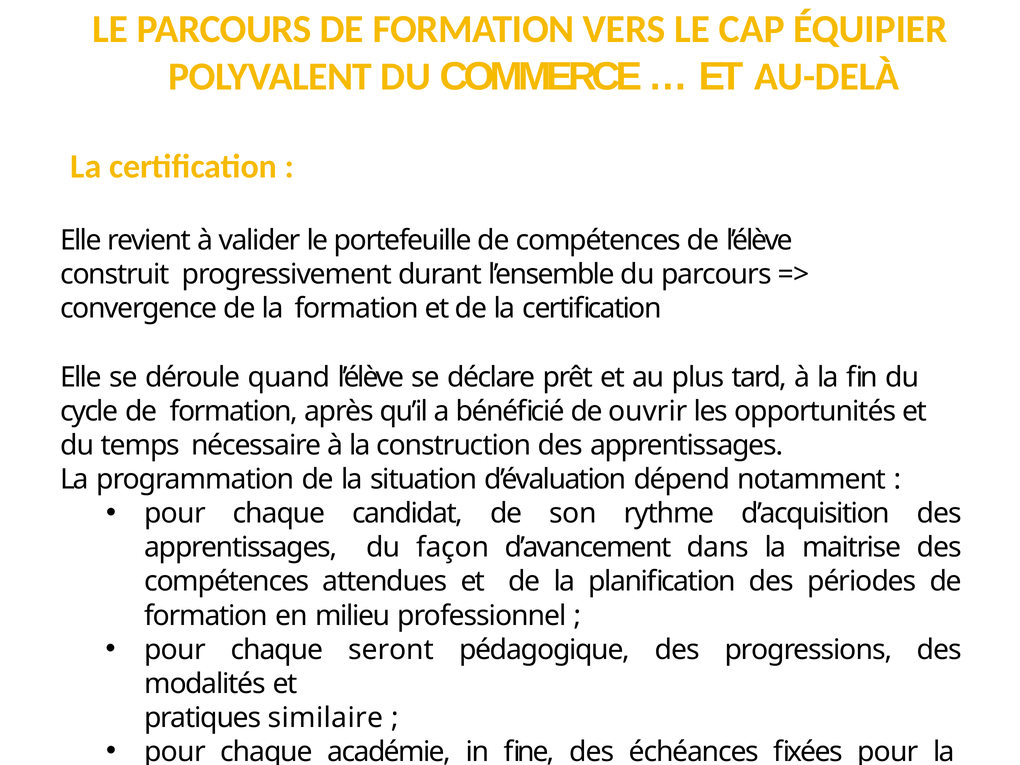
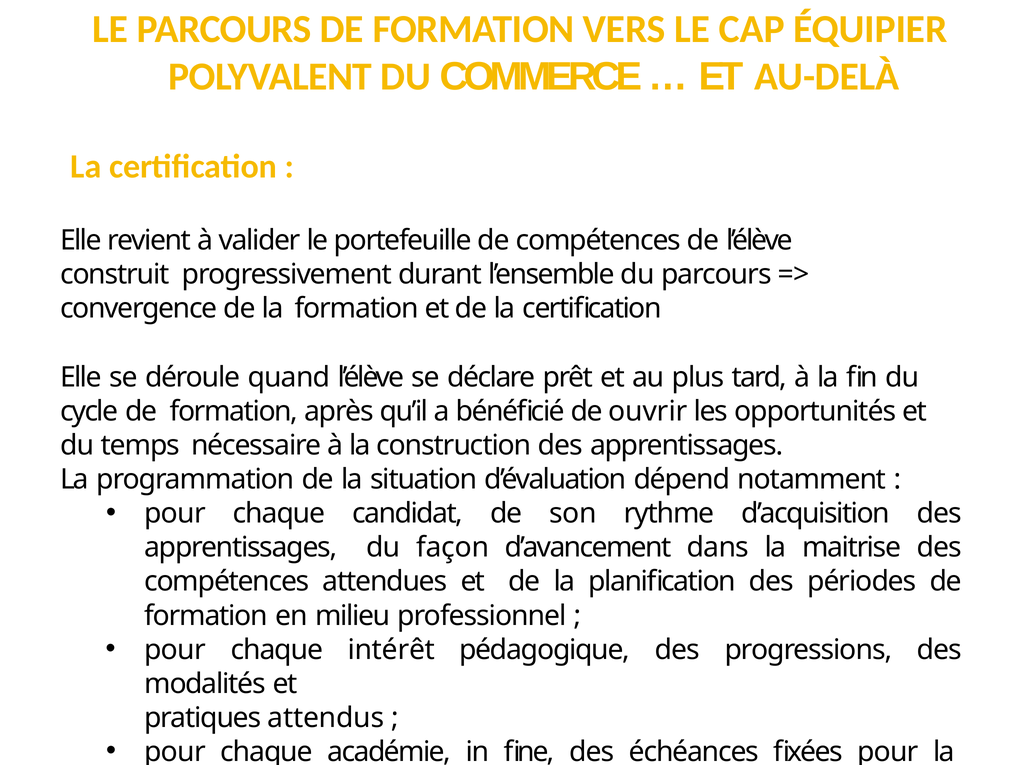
seront: seront -> intérêt
similaire: similaire -> attendus
